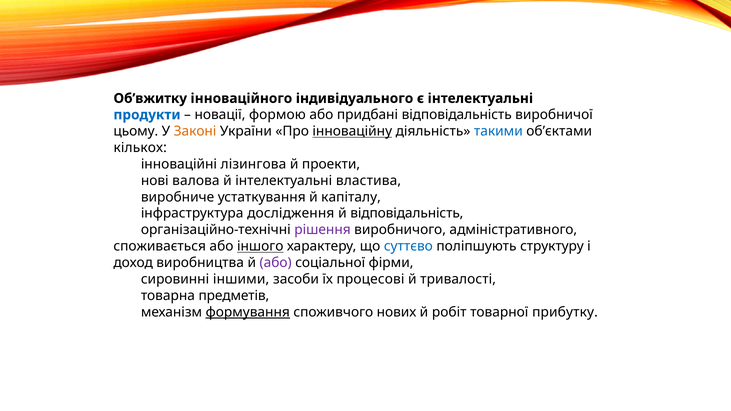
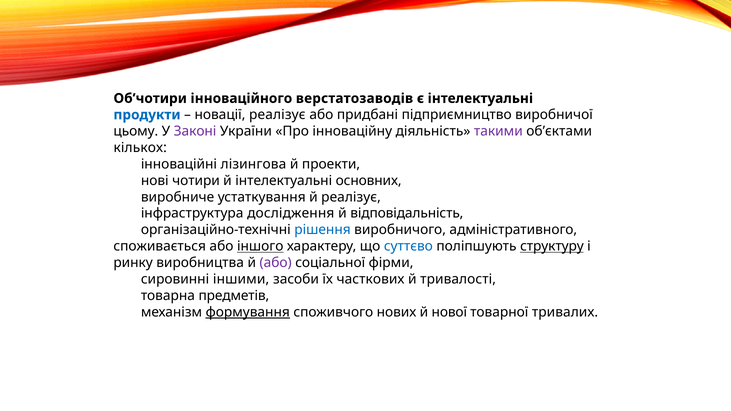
Об’вжитку: Об’вжитку -> Об’чотири
індивідуального: індивідуального -> верстатозаводів
новації формою: формою -> реалізує
придбані відповідальність: відповідальність -> підприємництво
Законі colour: orange -> purple
інноваційну underline: present -> none
такими colour: blue -> purple
валова: валова -> чотири
властива: властива -> основних
й капіталу: капіталу -> реалізує
рішення colour: purple -> blue
структуру underline: none -> present
доход: доход -> ринку
процесові: процесові -> часткових
робіт: робіт -> нової
прибутку: прибутку -> тривалих
